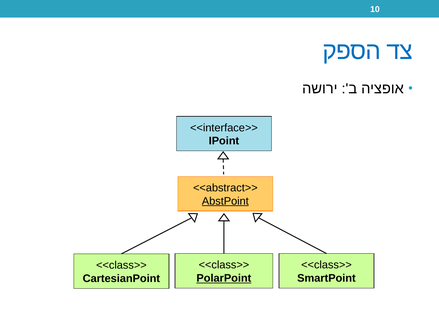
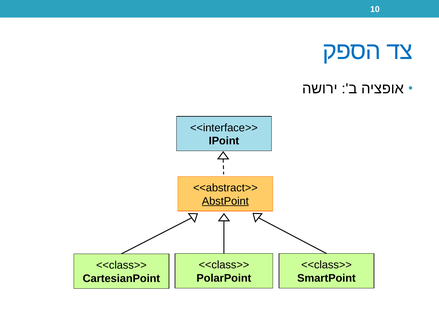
PolarPoint underline: present -> none
